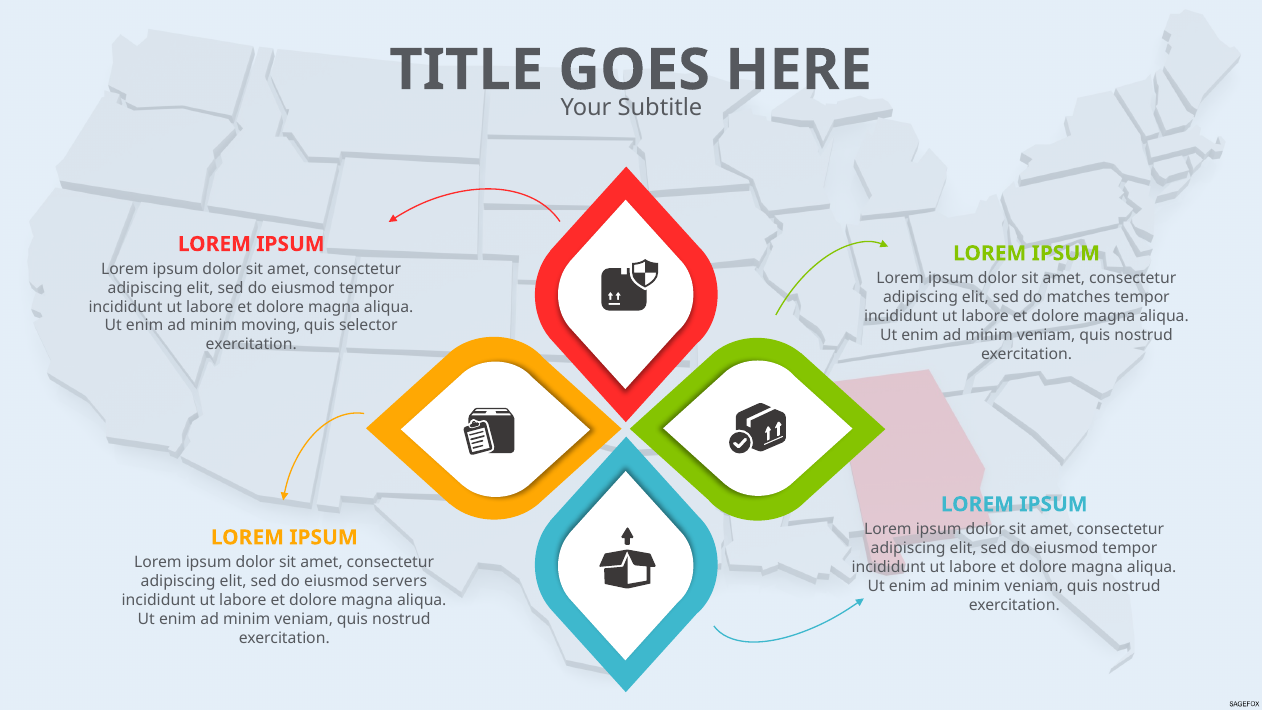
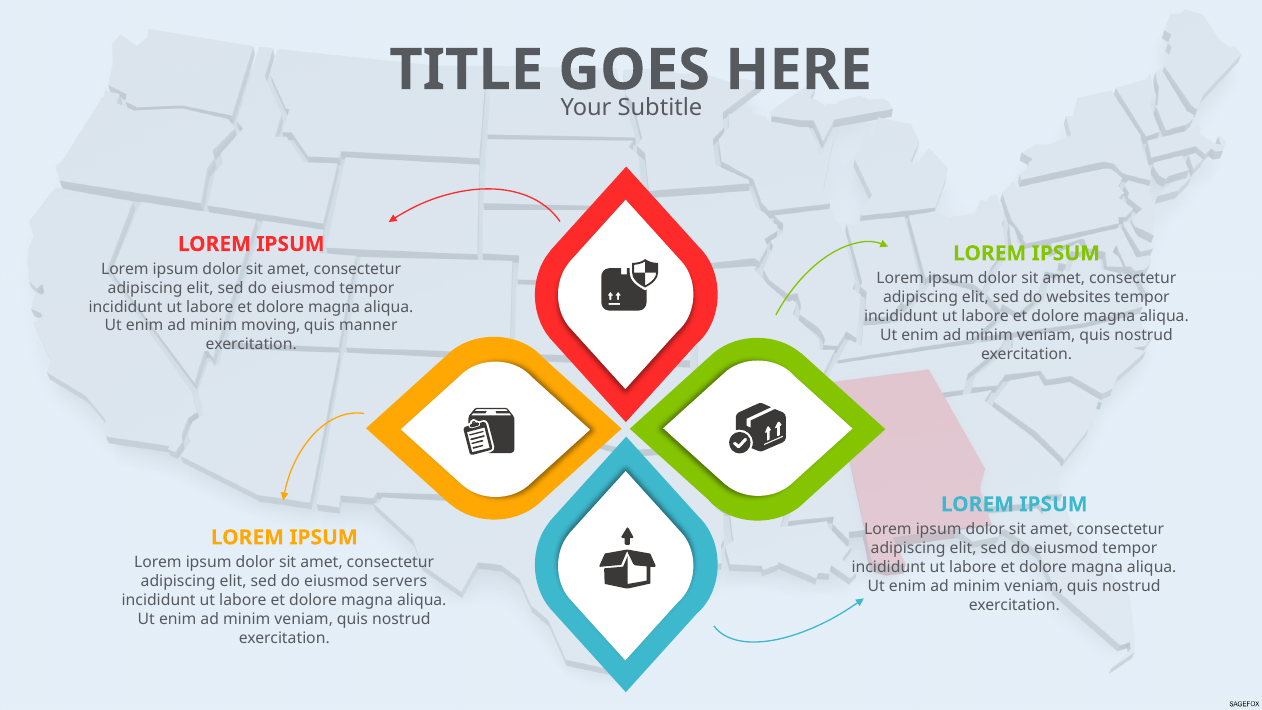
matches: matches -> websites
selector: selector -> manner
